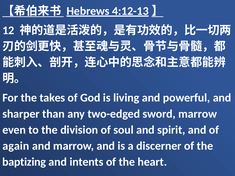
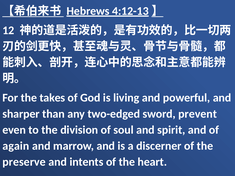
sword marrow: marrow -> prevent
baptizing: baptizing -> preserve
